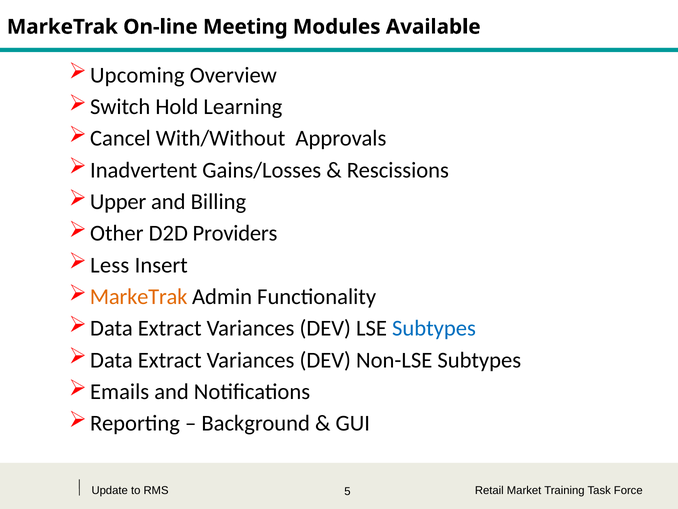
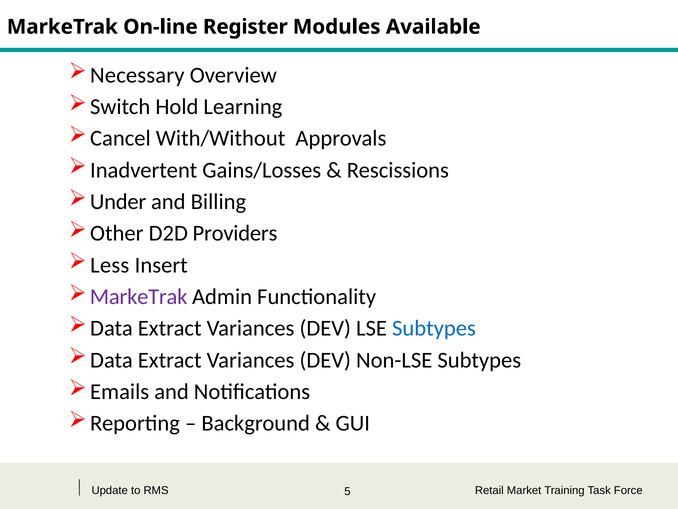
Meeting: Meeting -> Register
Upcoming: Upcoming -> Necessary
Upper: Upper -> Under
MarkeTrak at (139, 296) colour: orange -> purple
